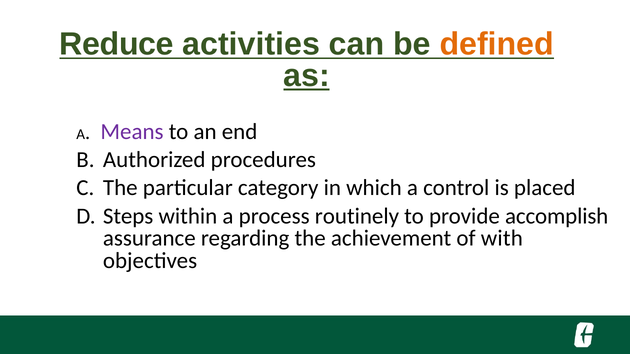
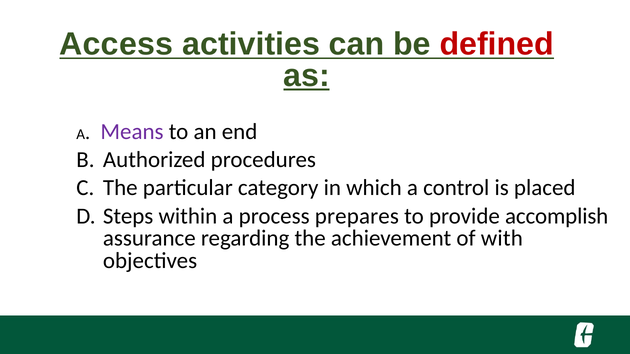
Reduce: Reduce -> Access
defined colour: orange -> red
routinely: routinely -> prepares
